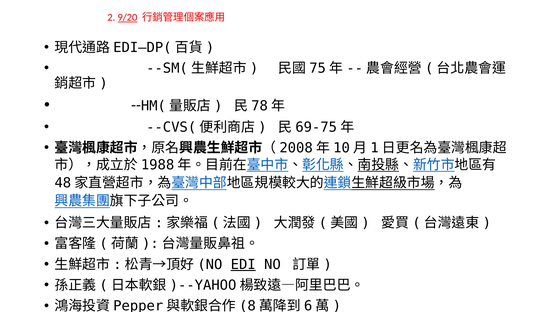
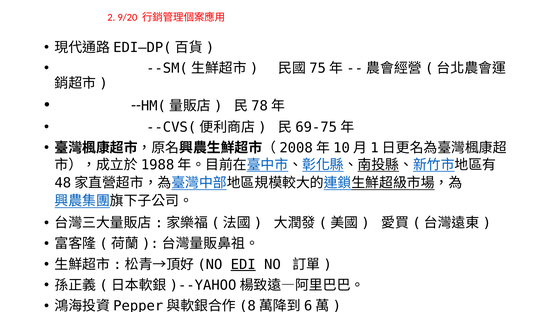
9/20 underline: present -> none
